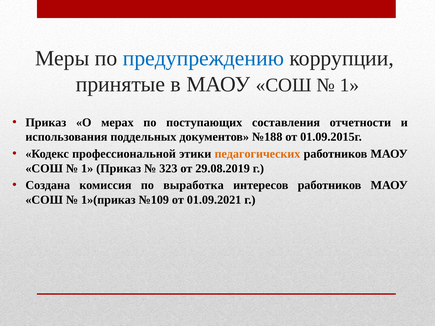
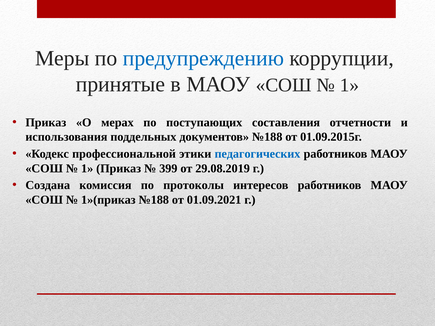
педагогических colour: orange -> blue
323: 323 -> 399
выработка: выработка -> протоколы
1»(приказ №109: №109 -> №188
